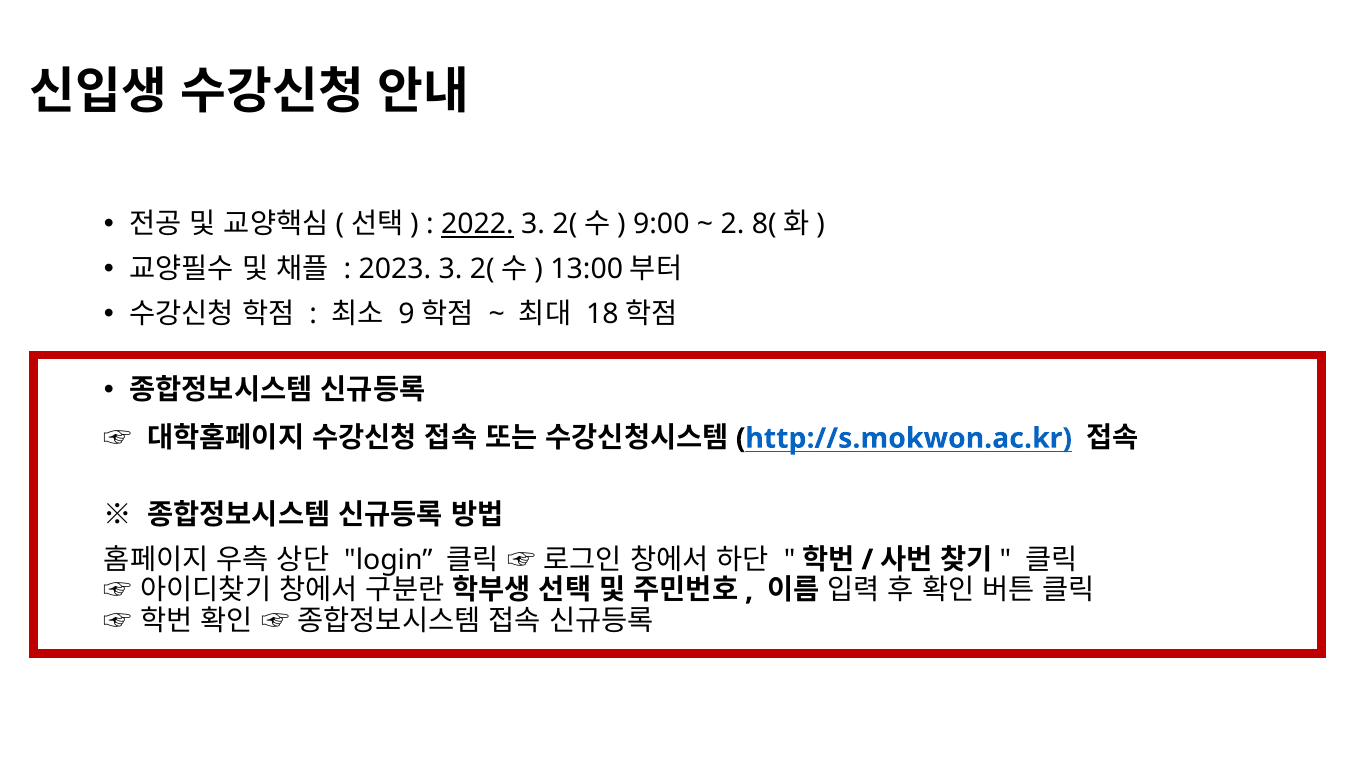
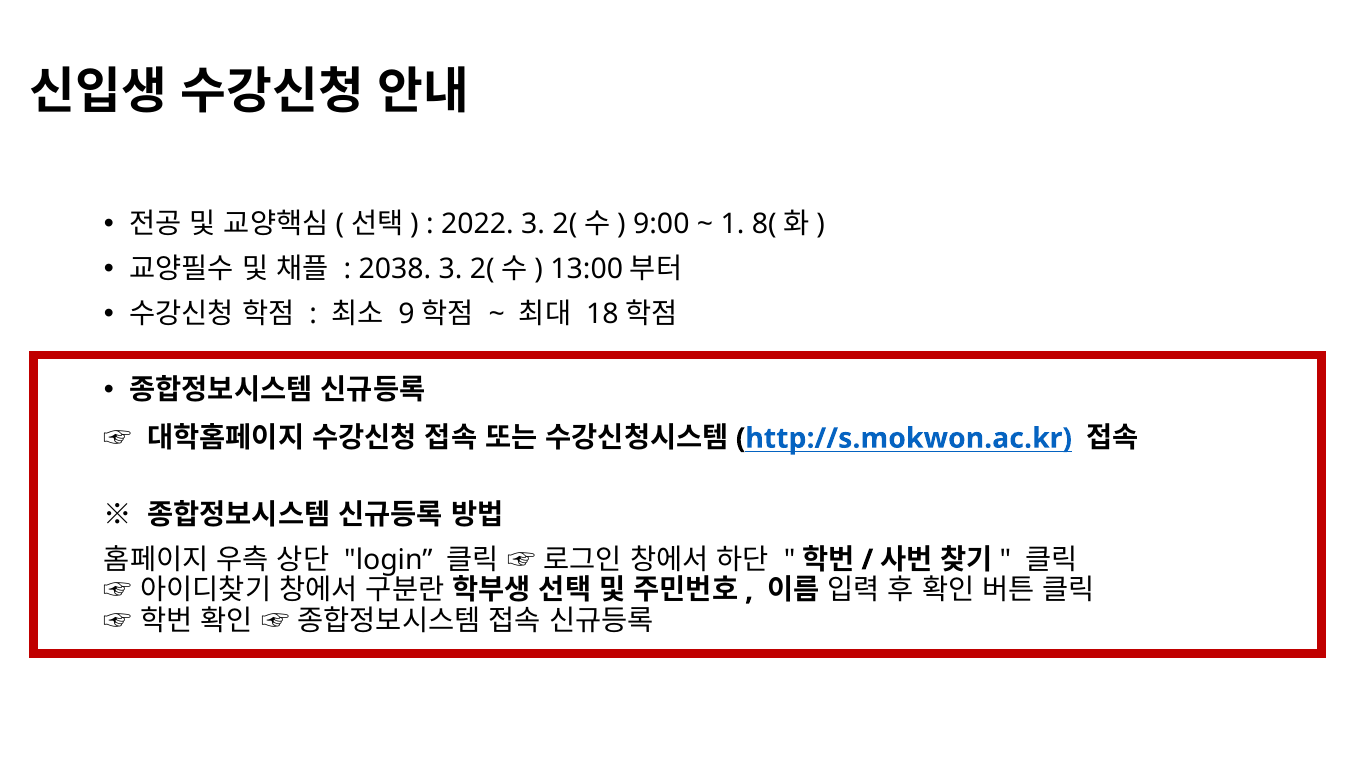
2022 underline: present -> none
2: 2 -> 1
2023: 2023 -> 2038
